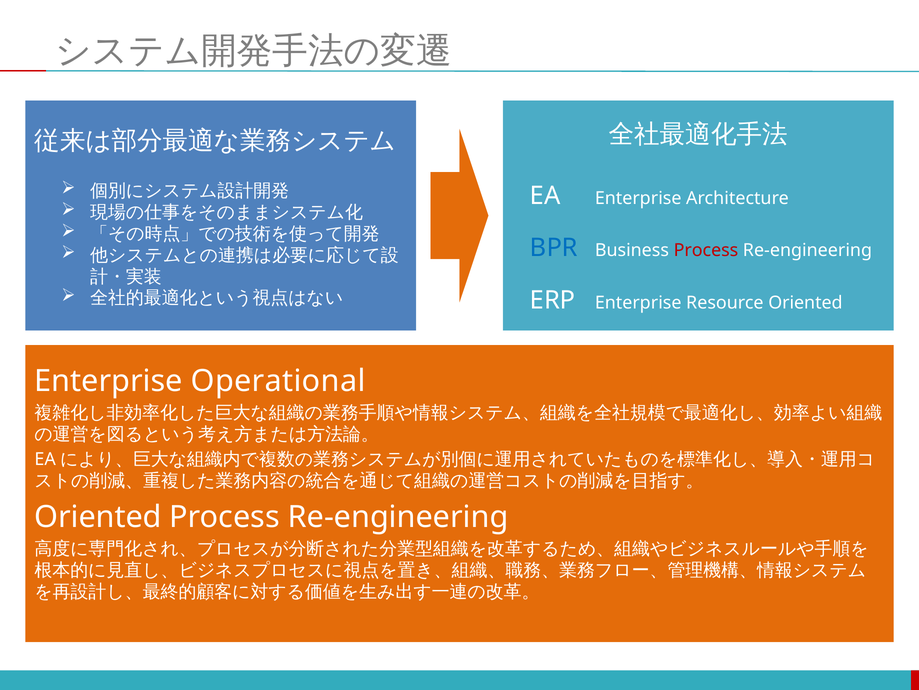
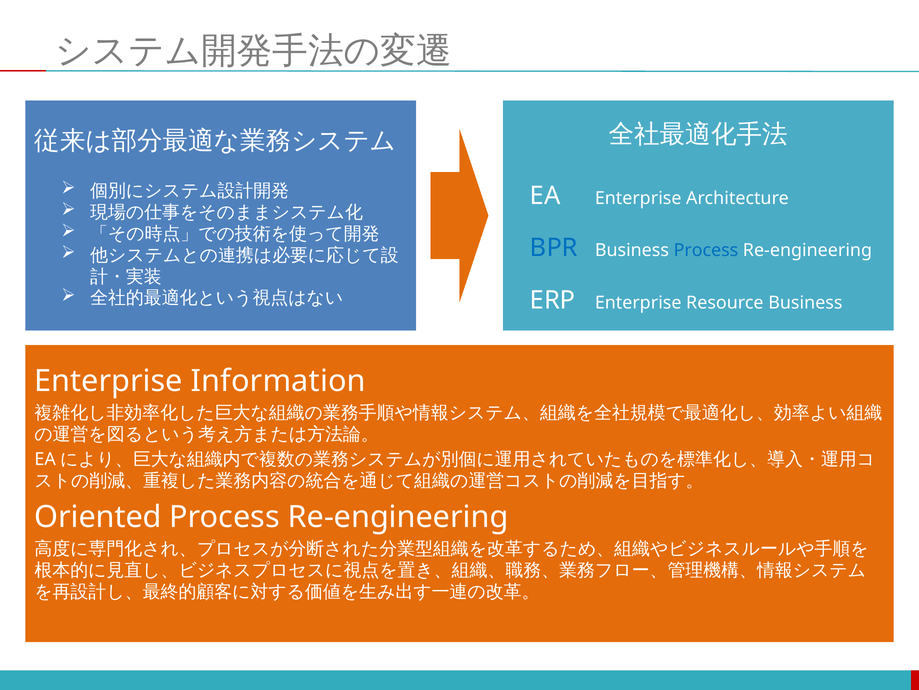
Process at (706, 250) colour: red -> blue
Resource Oriented: Oriented -> Business
Operational: Operational -> Information
